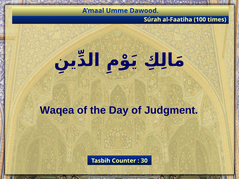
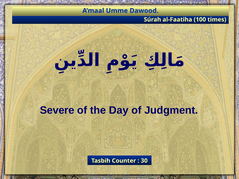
Waqea: Waqea -> Severe
